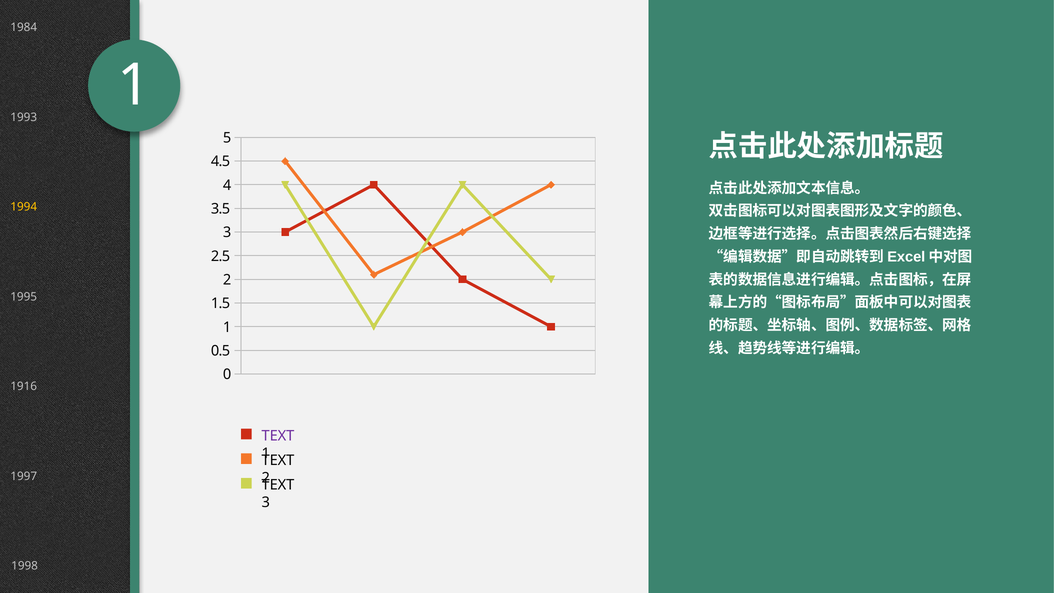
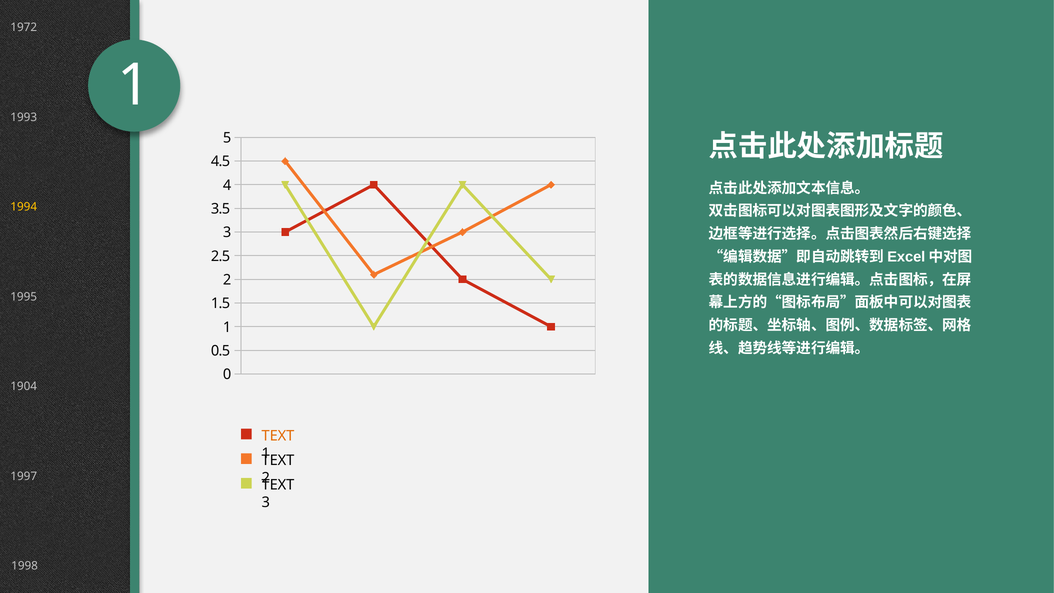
1984: 1984 -> 1972
1916: 1916 -> 1904
TEXT at (278, 436) colour: purple -> orange
